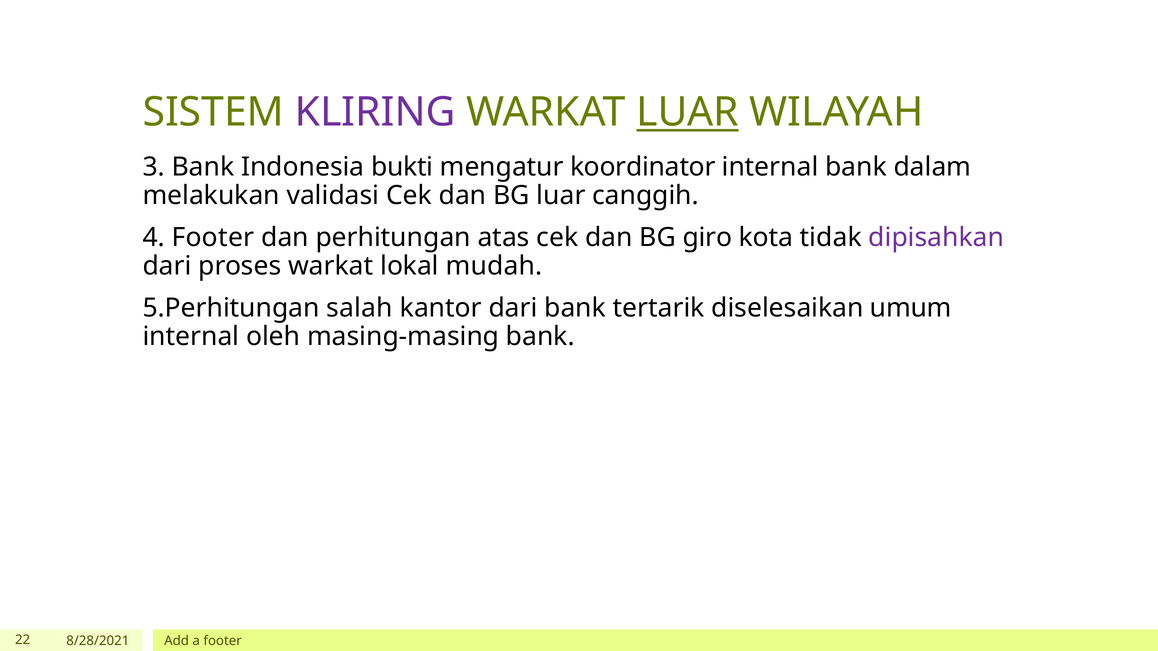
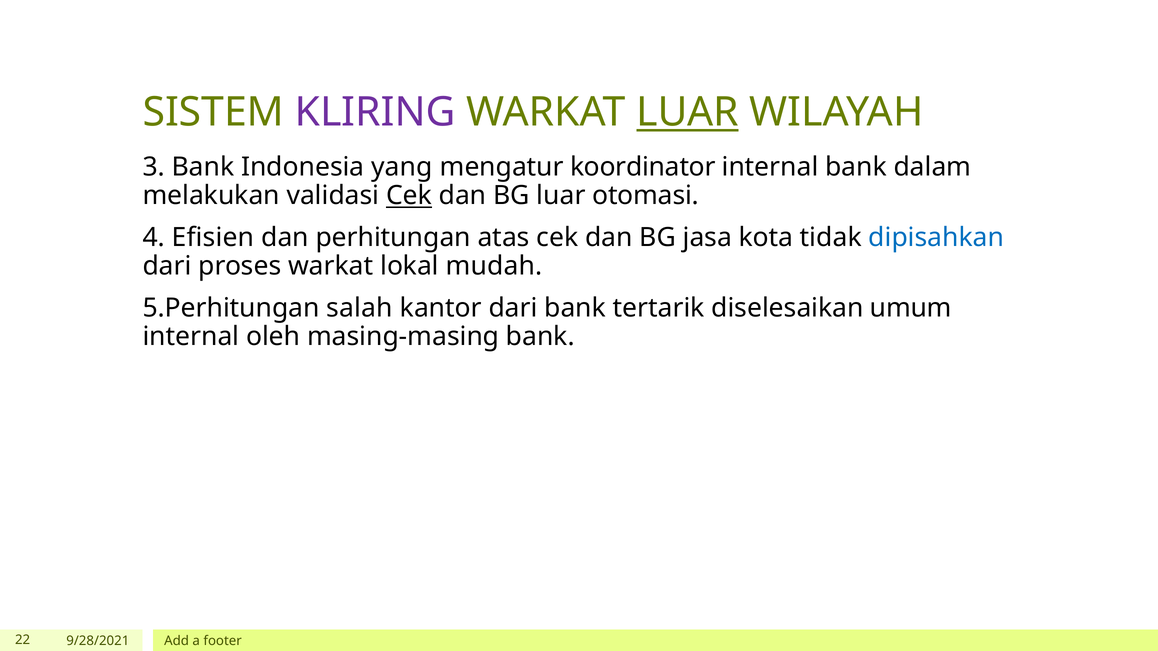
bukti: bukti -> yang
Cek at (409, 196) underline: none -> present
canggih: canggih -> otomasi
4 Footer: Footer -> Efisien
giro: giro -> jasa
dipisahkan colour: purple -> blue
8/28/2021: 8/28/2021 -> 9/28/2021
